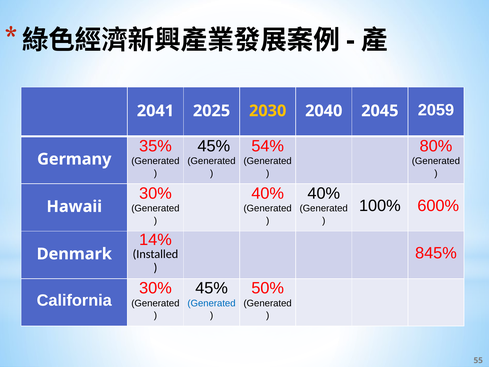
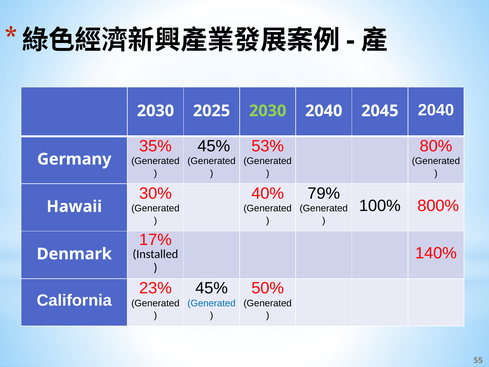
2041 at (155, 111): 2041 -> 2030
2030 at (268, 111) colour: yellow -> light green
2045 2059: 2059 -> 2040
54%: 54% -> 53%
40% at (324, 193): 40% -> 79%
600%: 600% -> 800%
14%: 14% -> 17%
845%: 845% -> 140%
30% at (155, 288): 30% -> 23%
